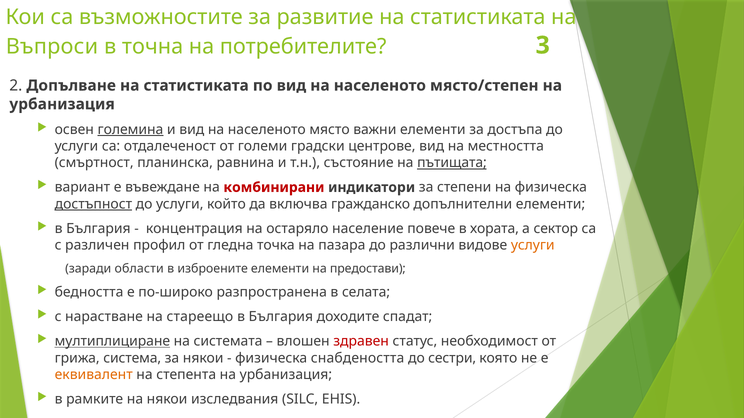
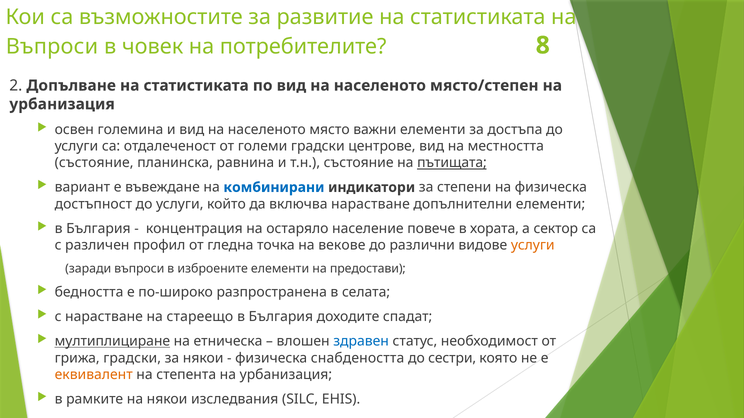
точна: точна -> човек
3: 3 -> 8
големина underline: present -> none
смъртност at (94, 163): смъртност -> състояние
комбинирани colour: red -> blue
достъпност underline: present -> none
включва гражданско: гражданско -> нарастване
пазара: пазара -> векове
заради области: области -> въпроси
системата: системата -> етническа
здравен colour: red -> blue
грижа система: система -> градски
